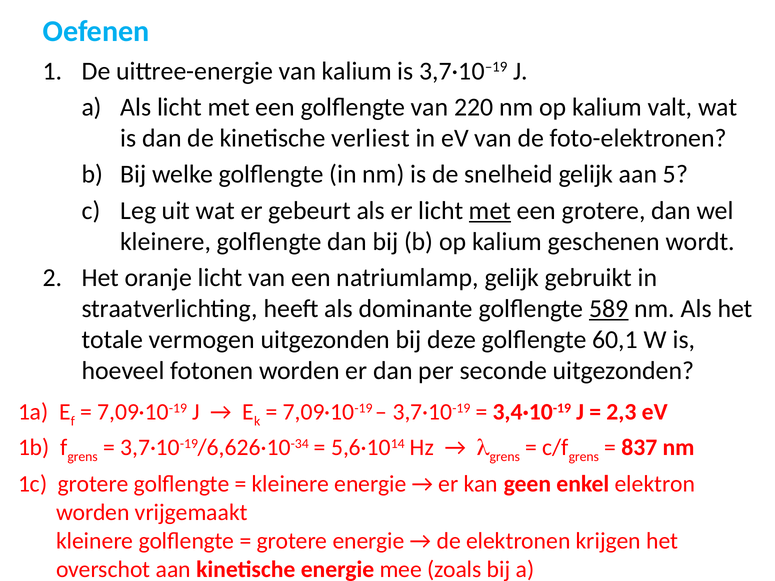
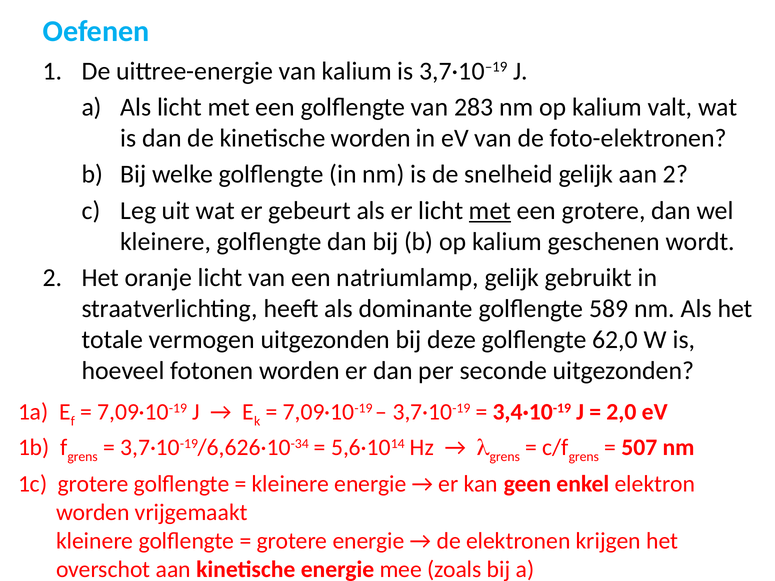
220: 220 -> 283
kinetische verliest: verliest -> worden
aan 5: 5 -> 2
589 underline: present -> none
60,1: 60,1 -> 62,0
2,3: 2,3 -> 2,0
837: 837 -> 507
